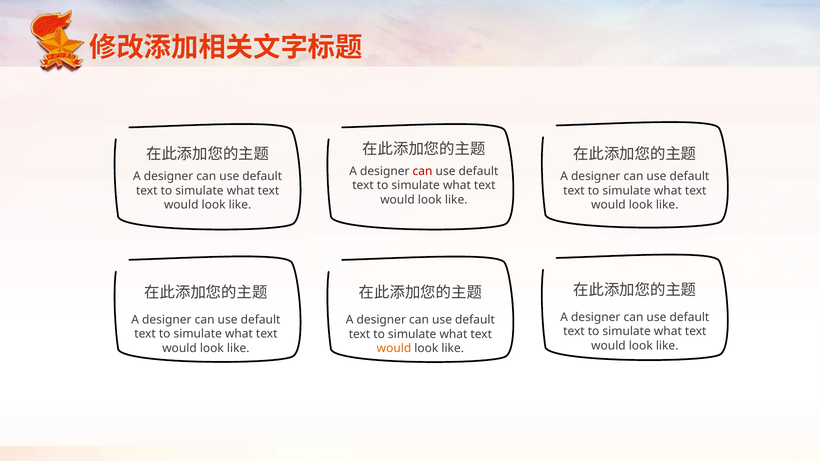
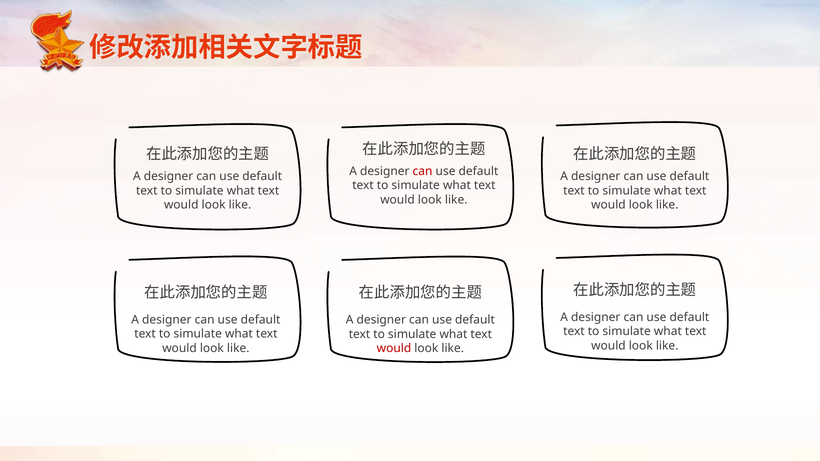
would at (394, 349) colour: orange -> red
